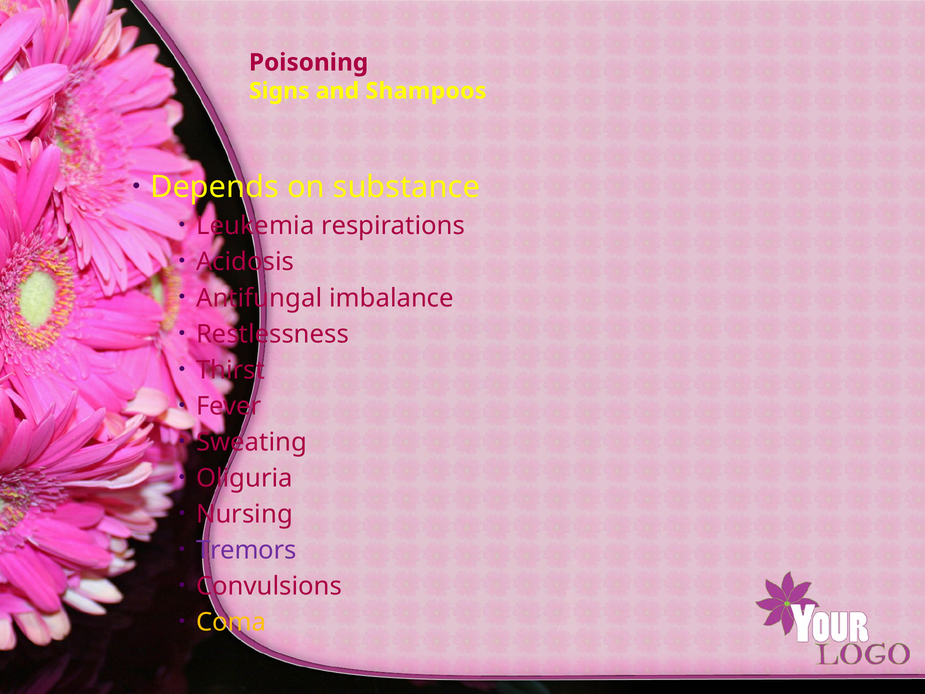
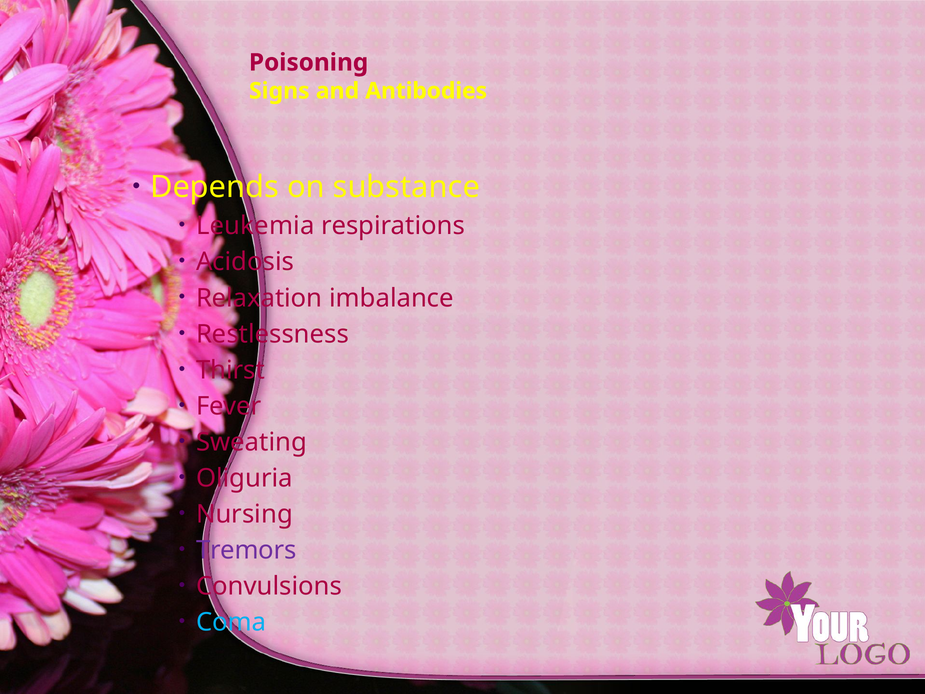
Shampoos: Shampoos -> Antibodies
Antifungal: Antifungal -> Relaxation
Coma colour: yellow -> light blue
